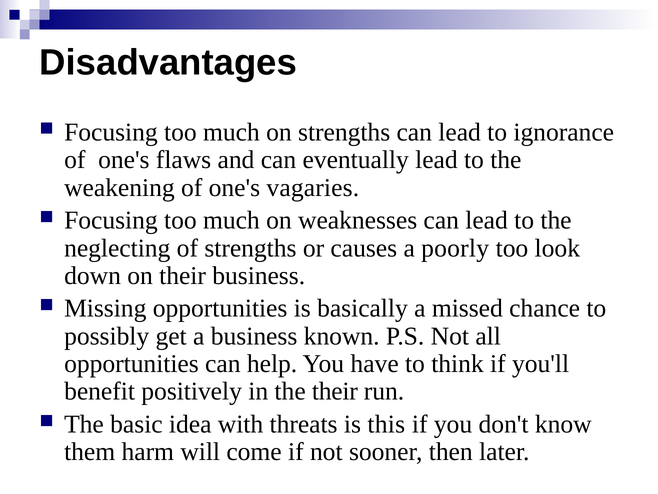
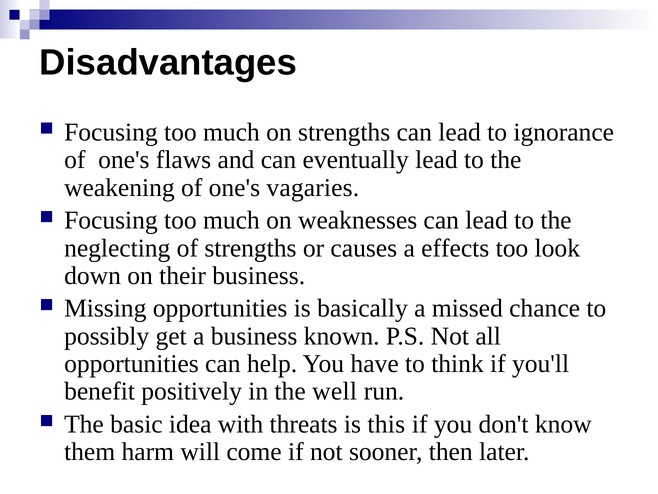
poorly: poorly -> effects
the their: their -> well
